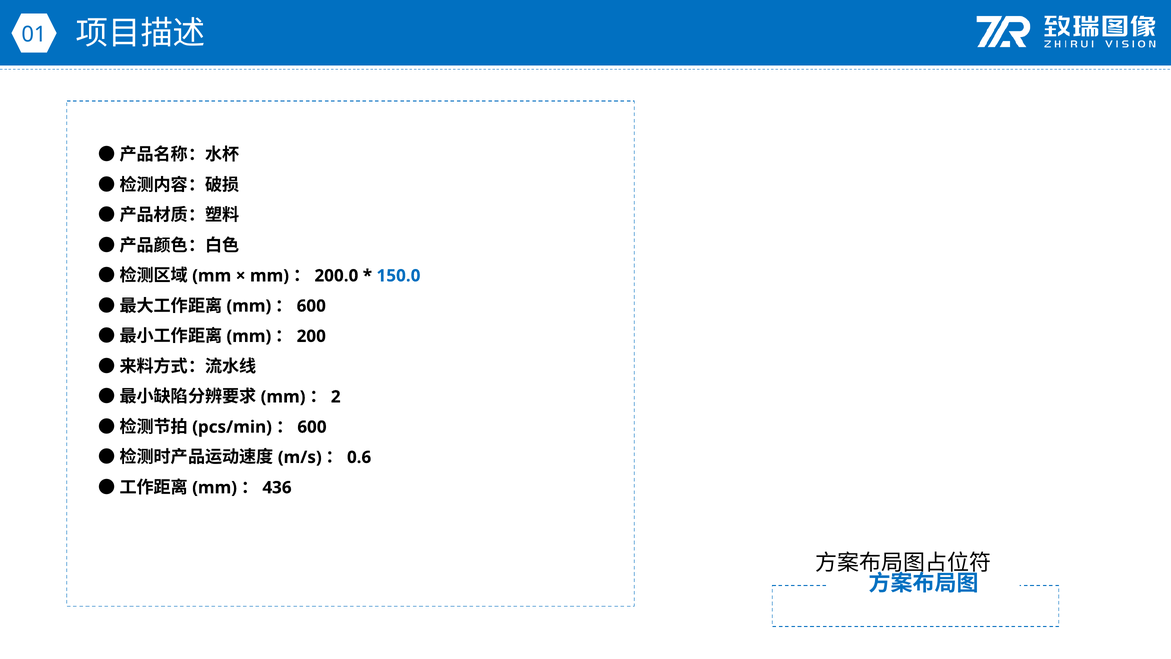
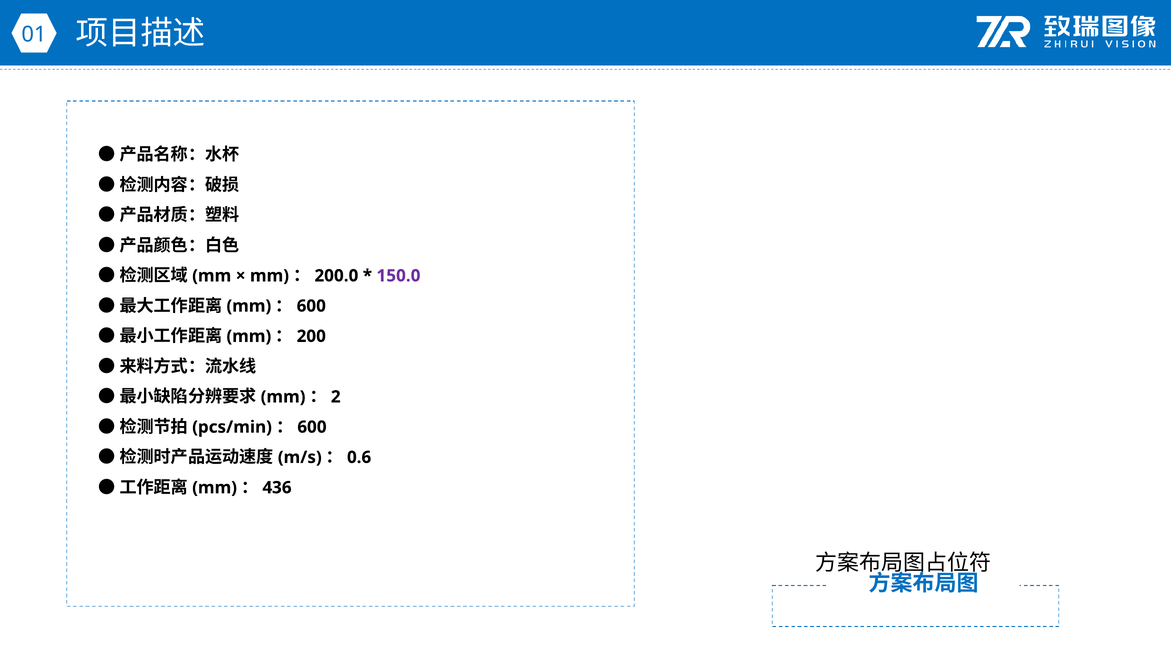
150.0 colour: blue -> purple
